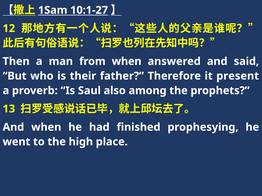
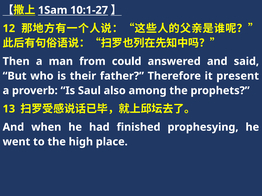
from when: when -> could
